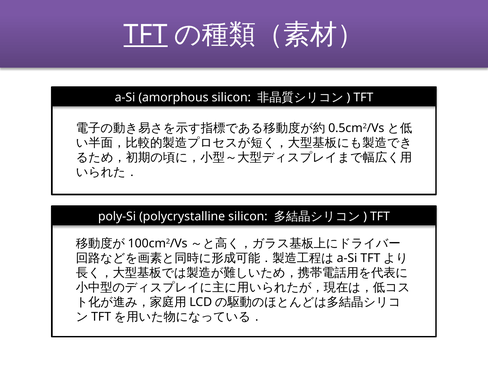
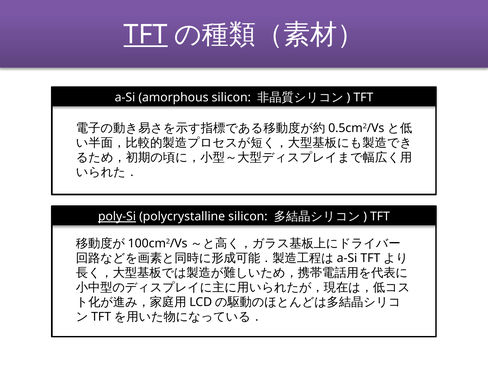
poly-Si underline: none -> present
